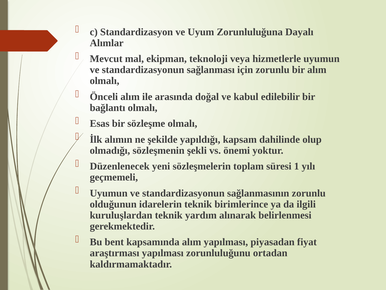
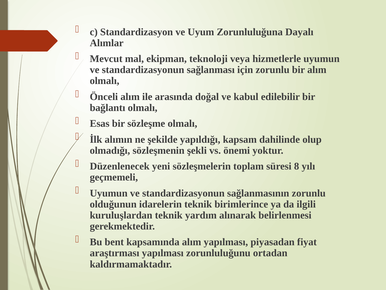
1: 1 -> 8
